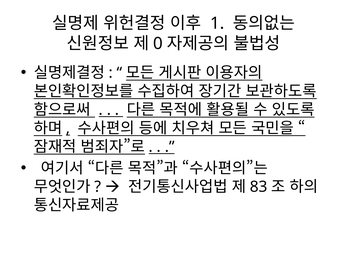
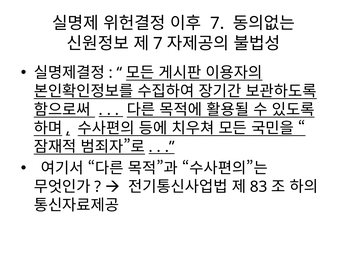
1 at (217, 23): 1 -> 7
0 at (158, 44): 0 -> 7
